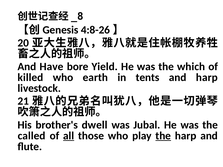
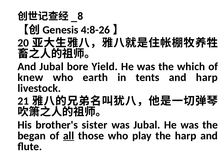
And Have: Have -> Jubal
killed: killed -> knew
dwell: dwell -> sister
called: called -> began
the at (163, 136) underline: present -> none
